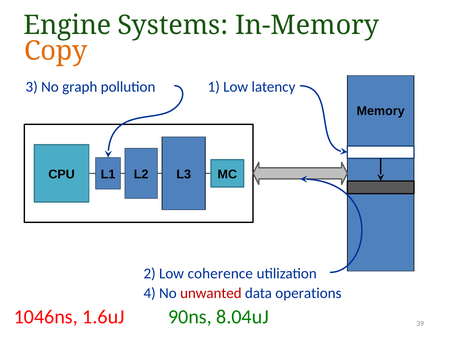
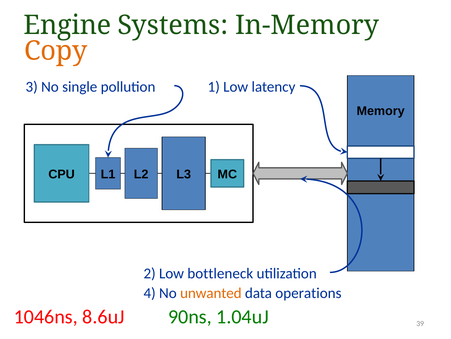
graph: graph -> single
coherence: coherence -> bottleneck
unwanted colour: red -> orange
1.6uJ: 1.6uJ -> 8.6uJ
8.04uJ: 8.04uJ -> 1.04uJ
